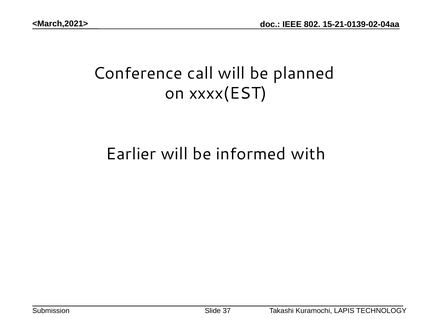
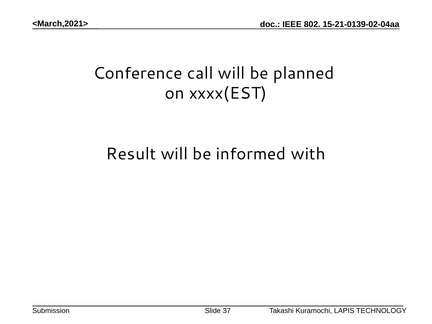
Earlier: Earlier -> Result
